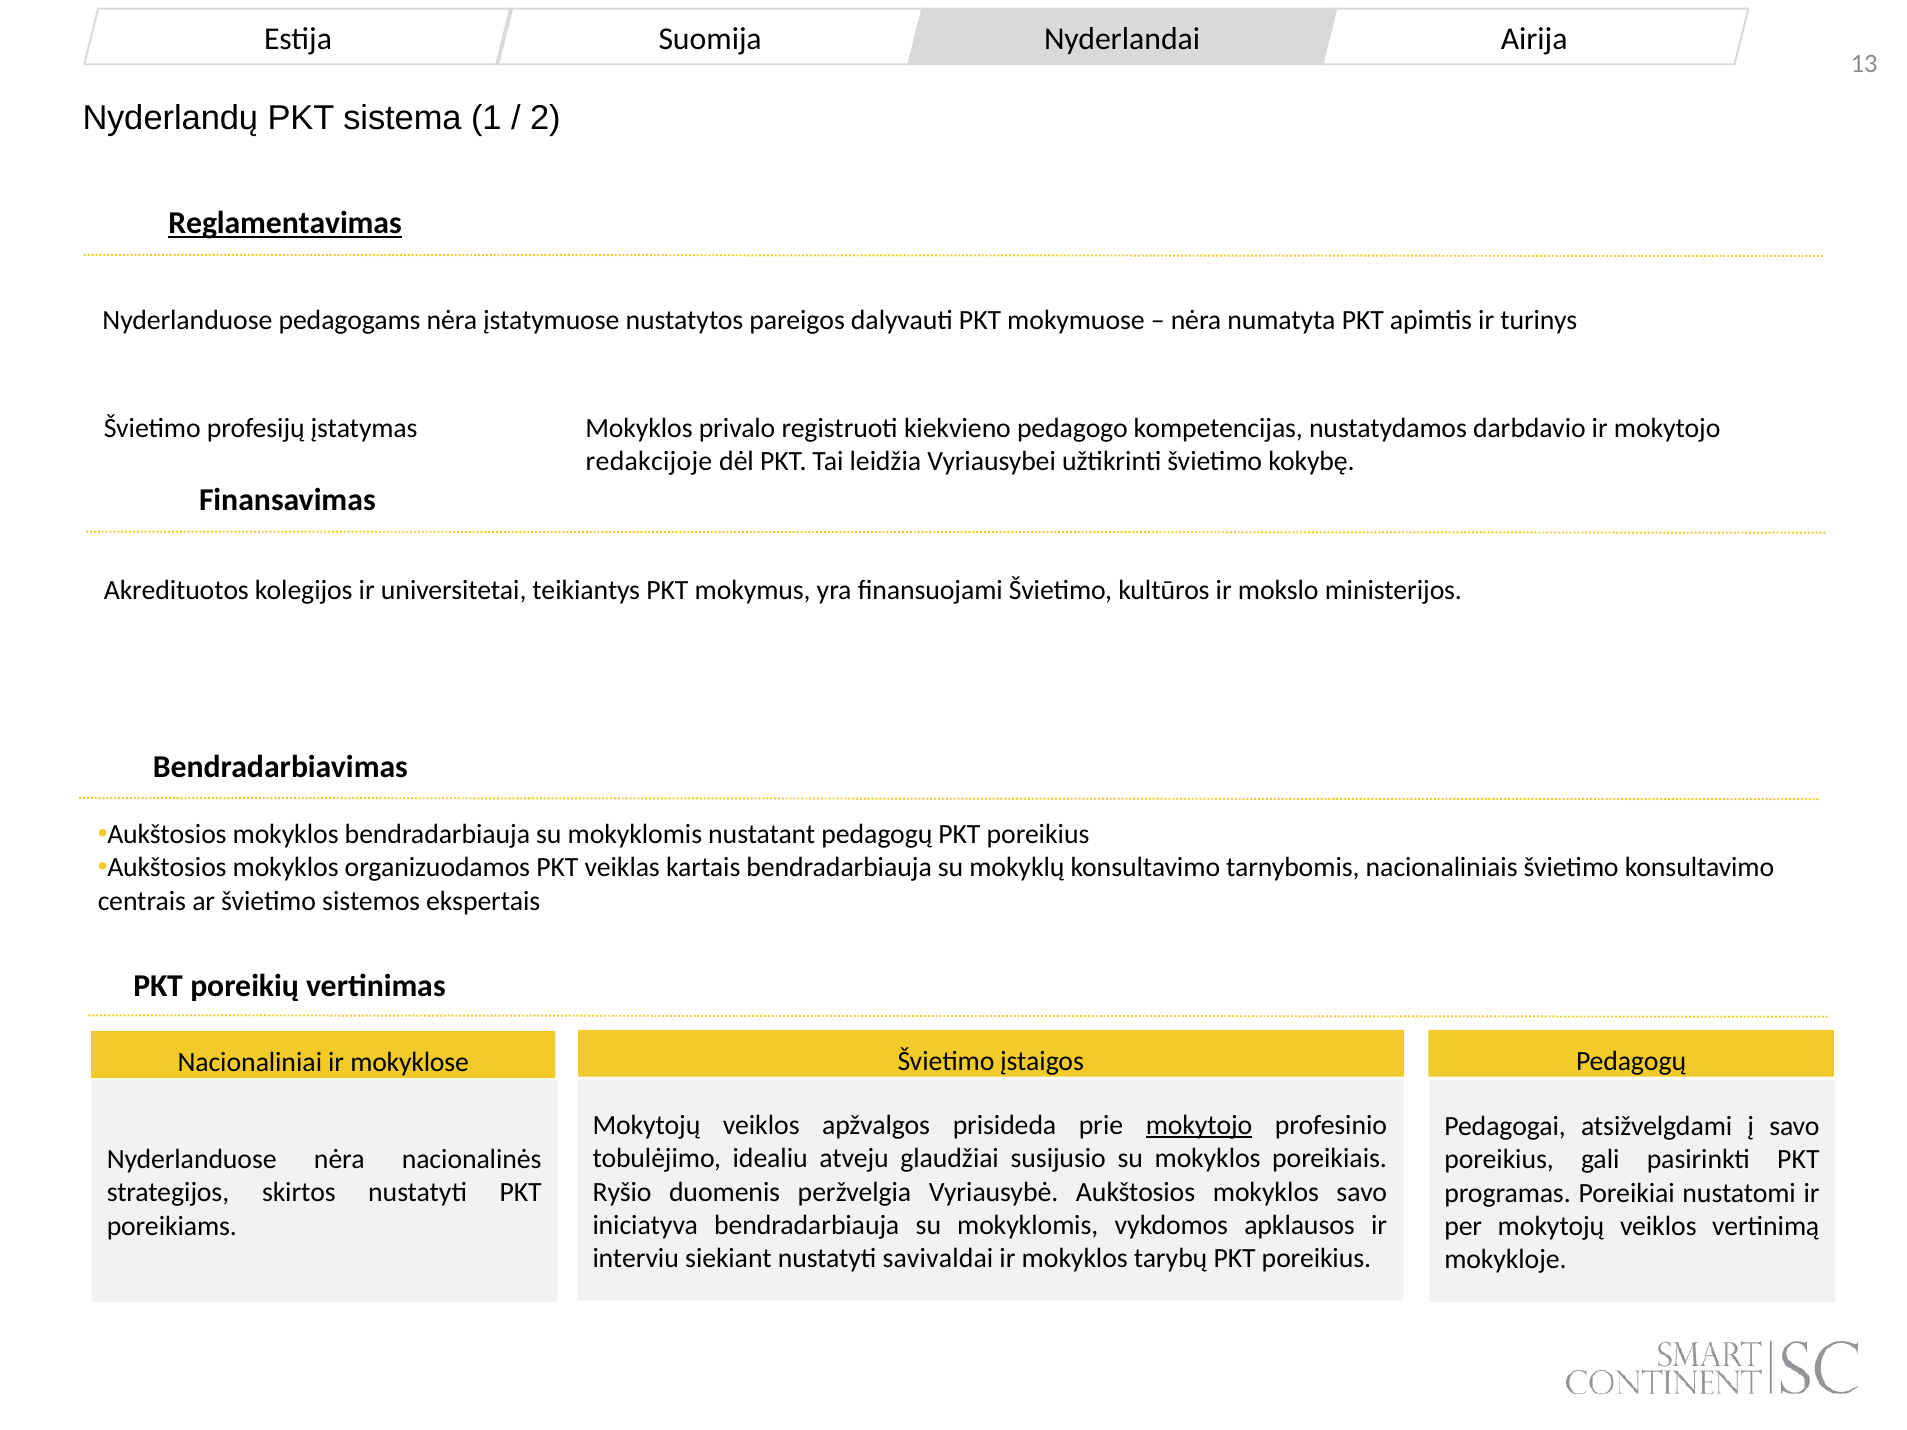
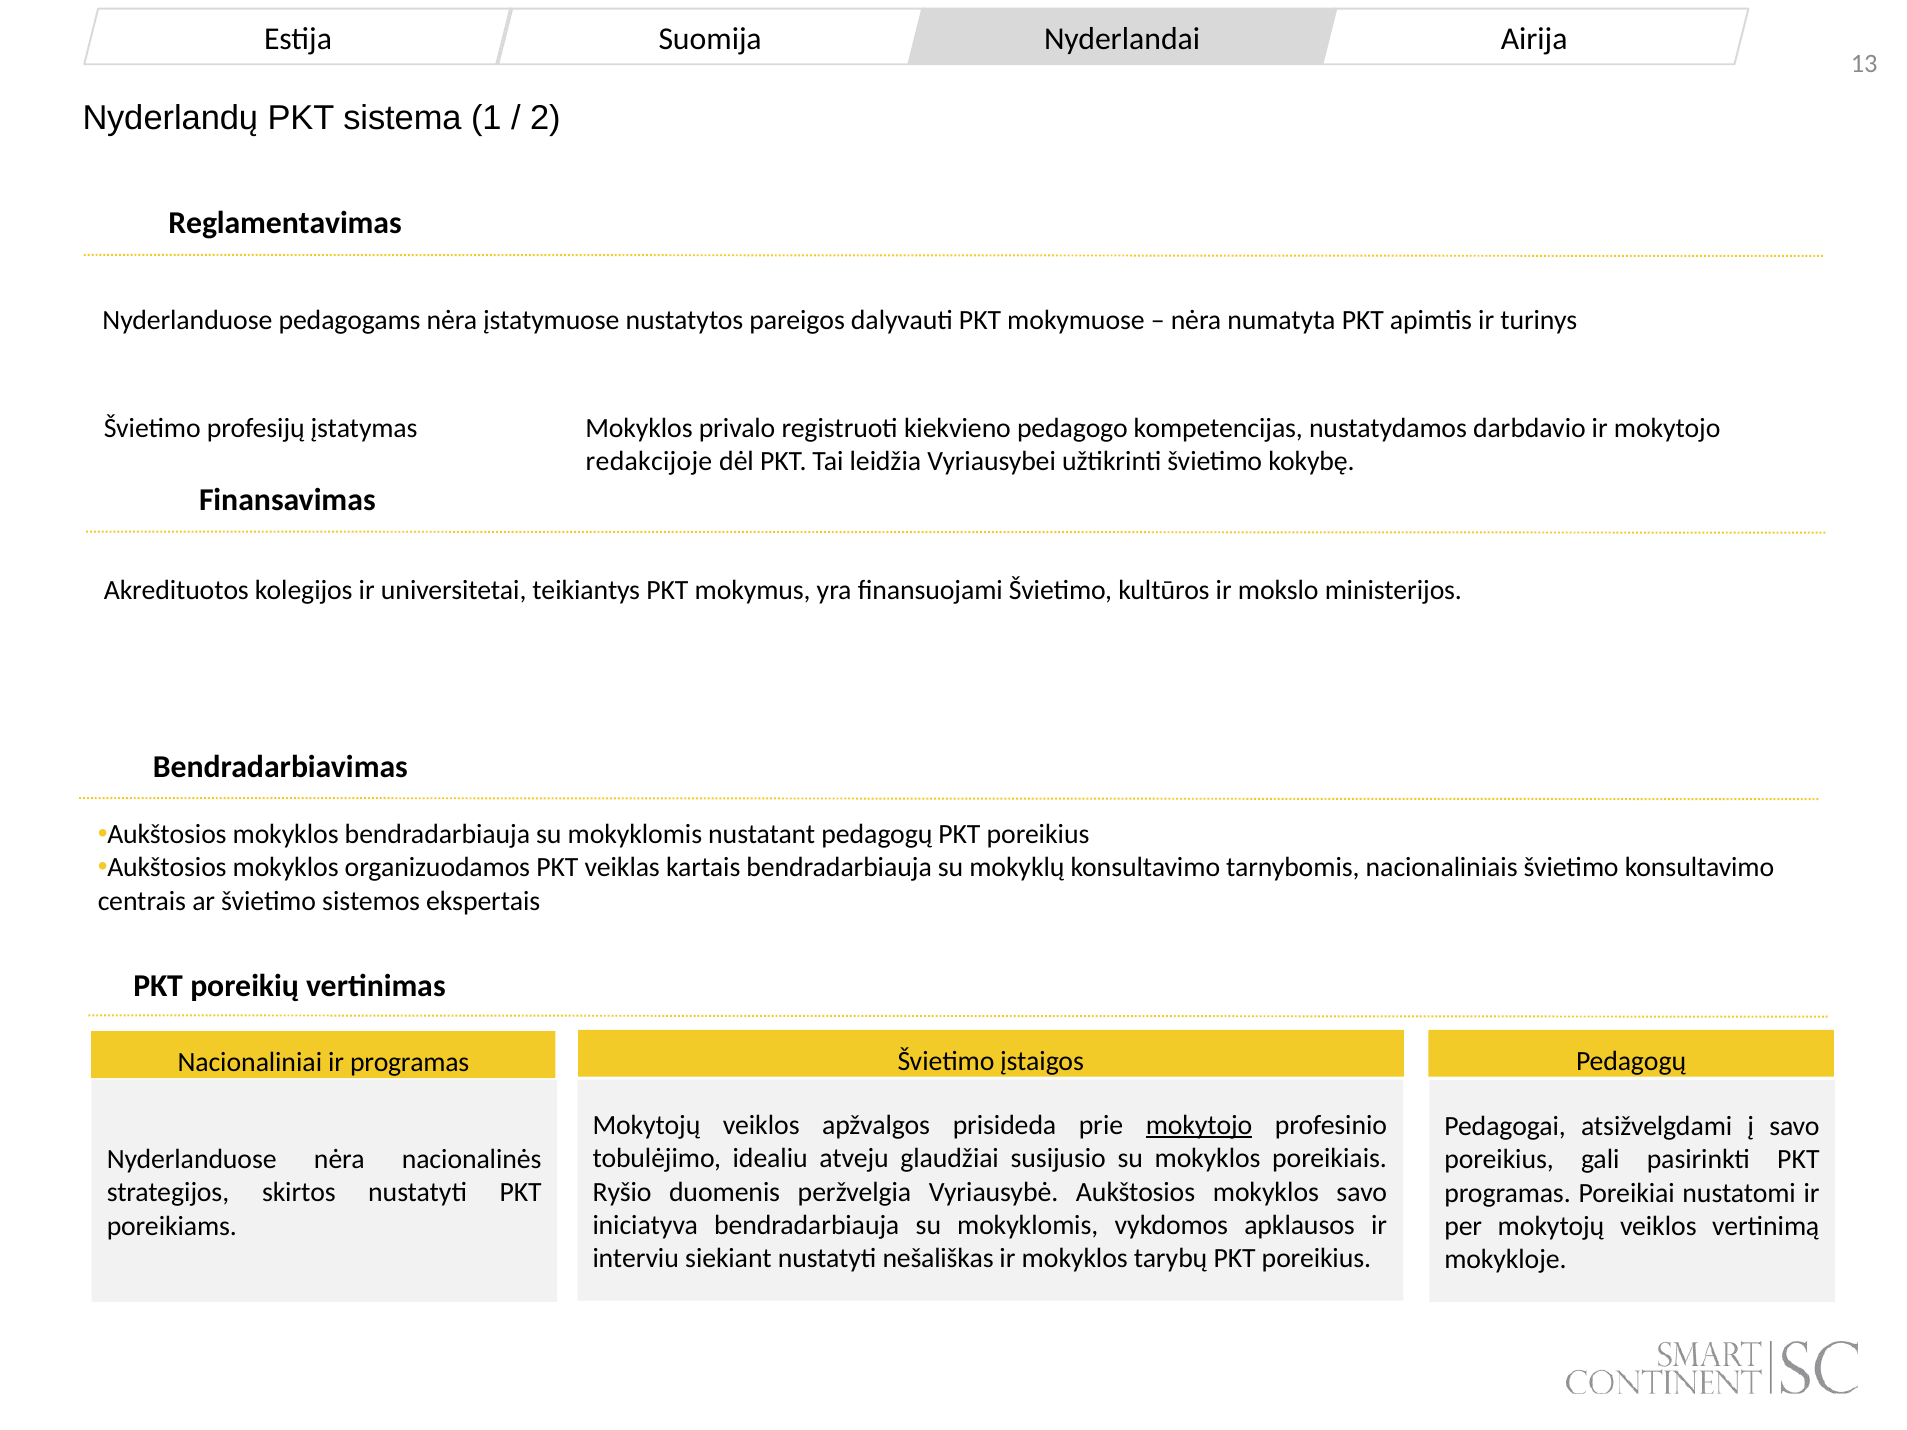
Reglamentavimas underline: present -> none
ir mokyklose: mokyklose -> programas
savivaldai: savivaldai -> nešališkas
